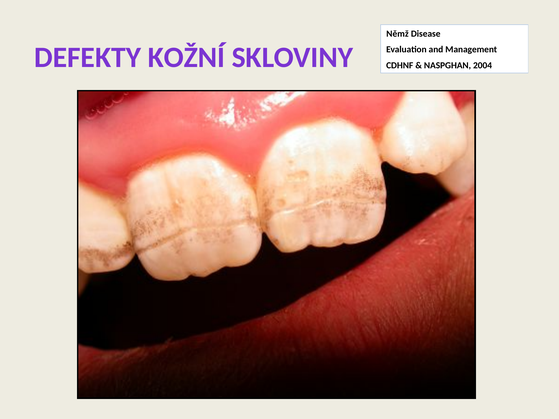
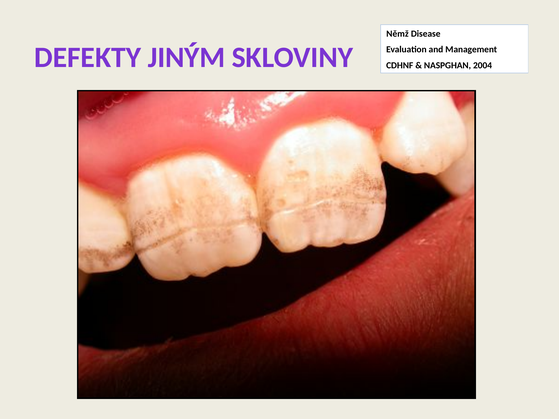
KOŽNÍ: KOŽNÍ -> JINÝM
